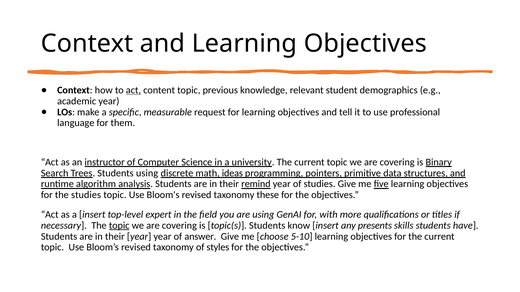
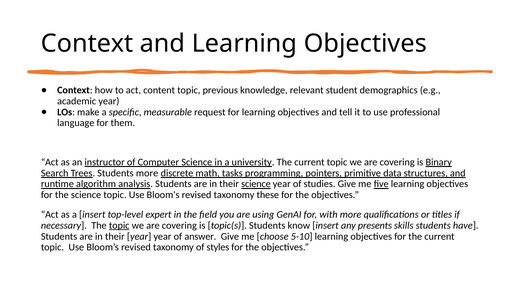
act at (133, 90) underline: present -> none
Students using: using -> more
ideas: ideas -> tasks
their remind: remind -> science
the studies: studies -> science
